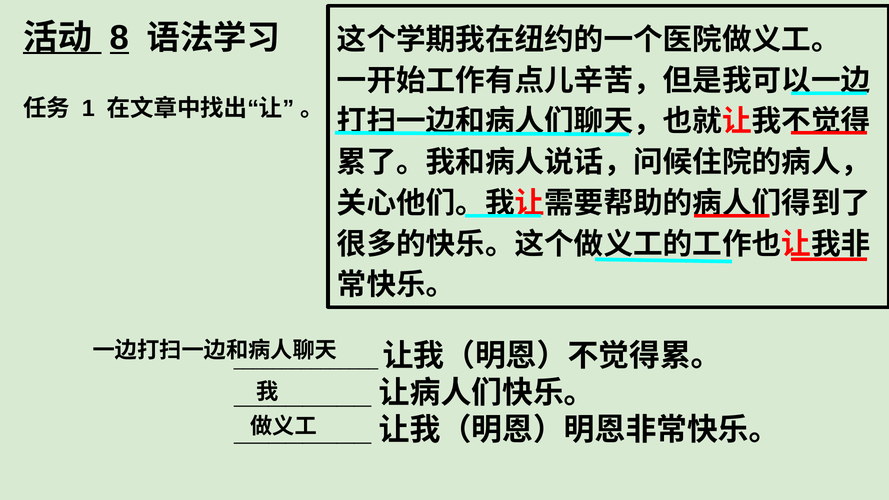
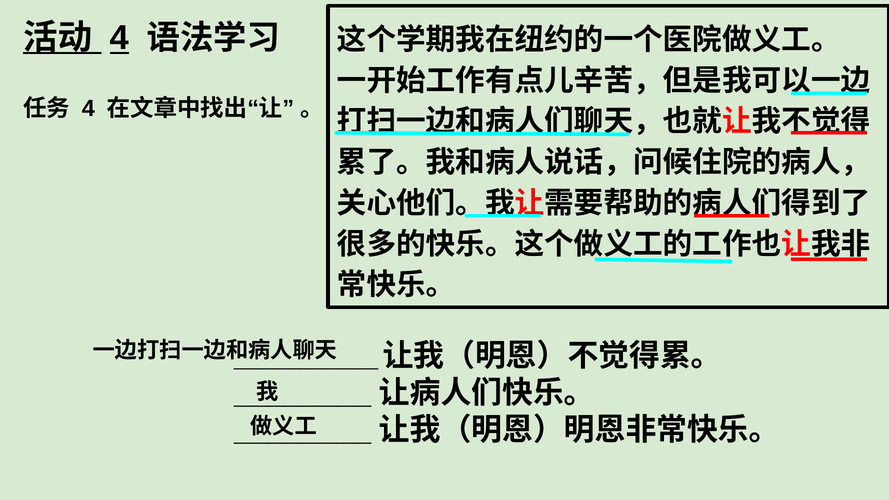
8 at (119, 38): 8 -> 4
1 at (88, 108): 1 -> 4
